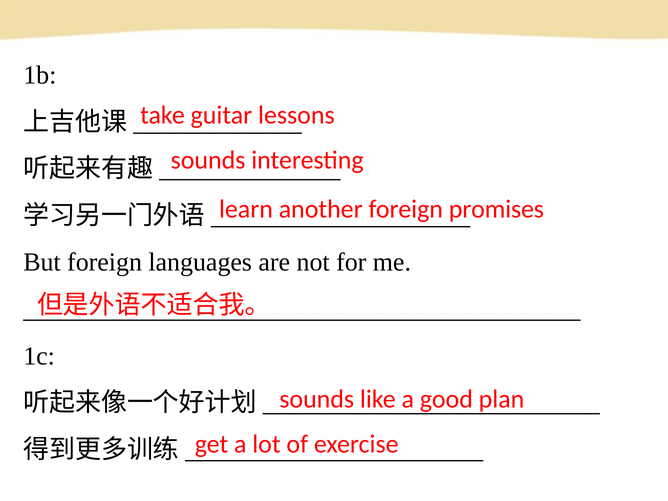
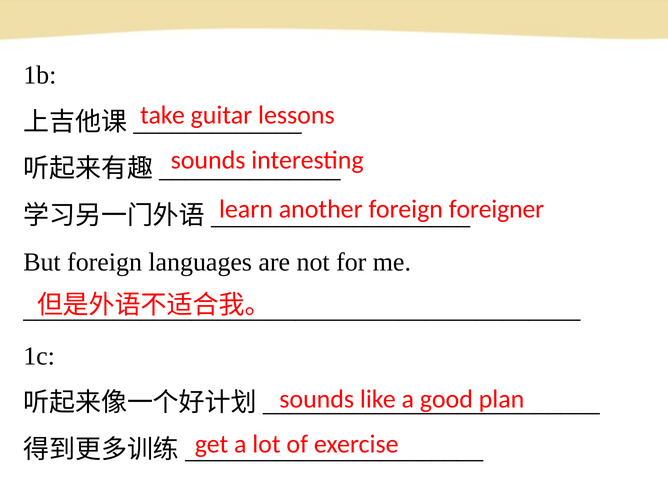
promises: promises -> foreigner
